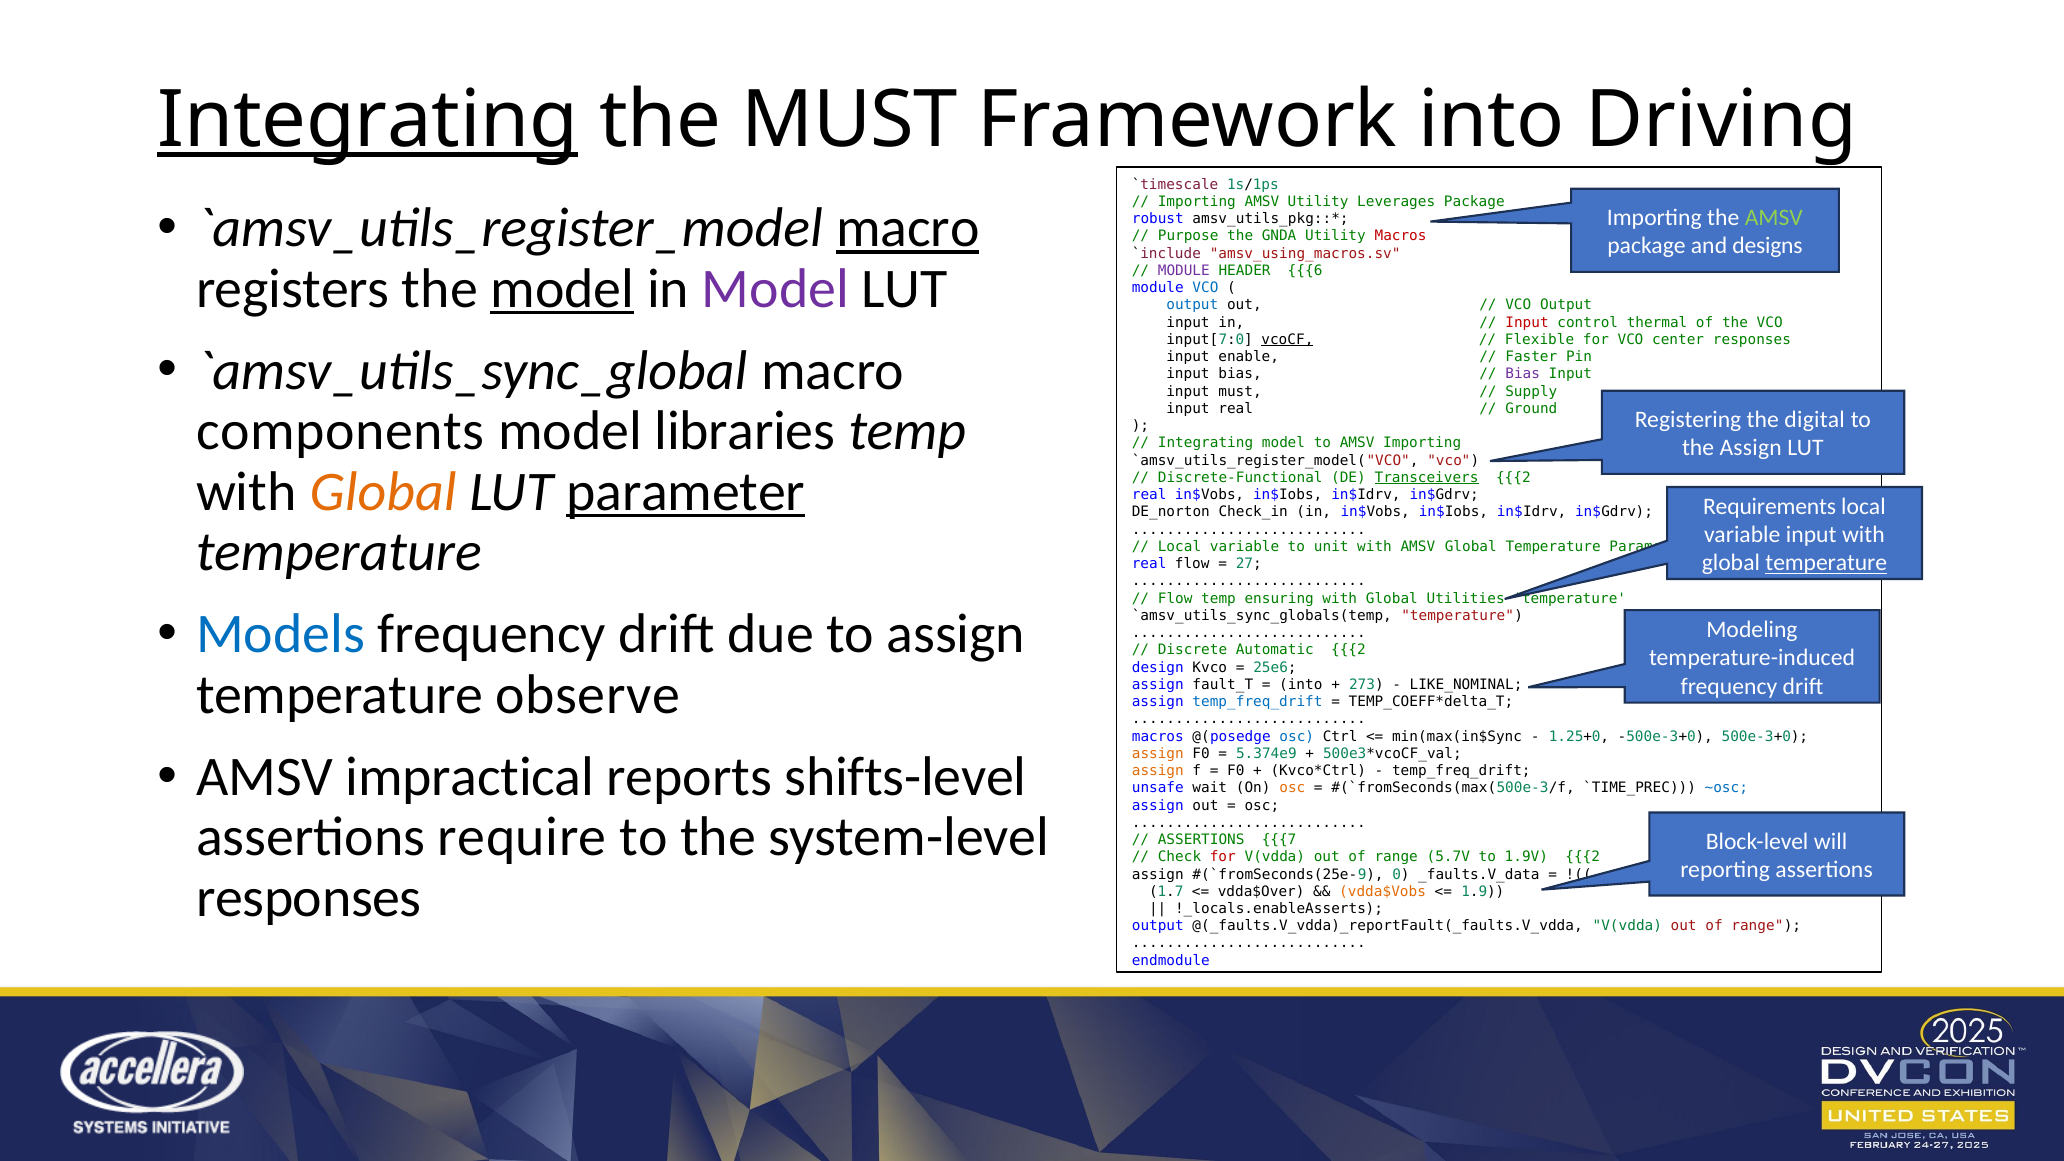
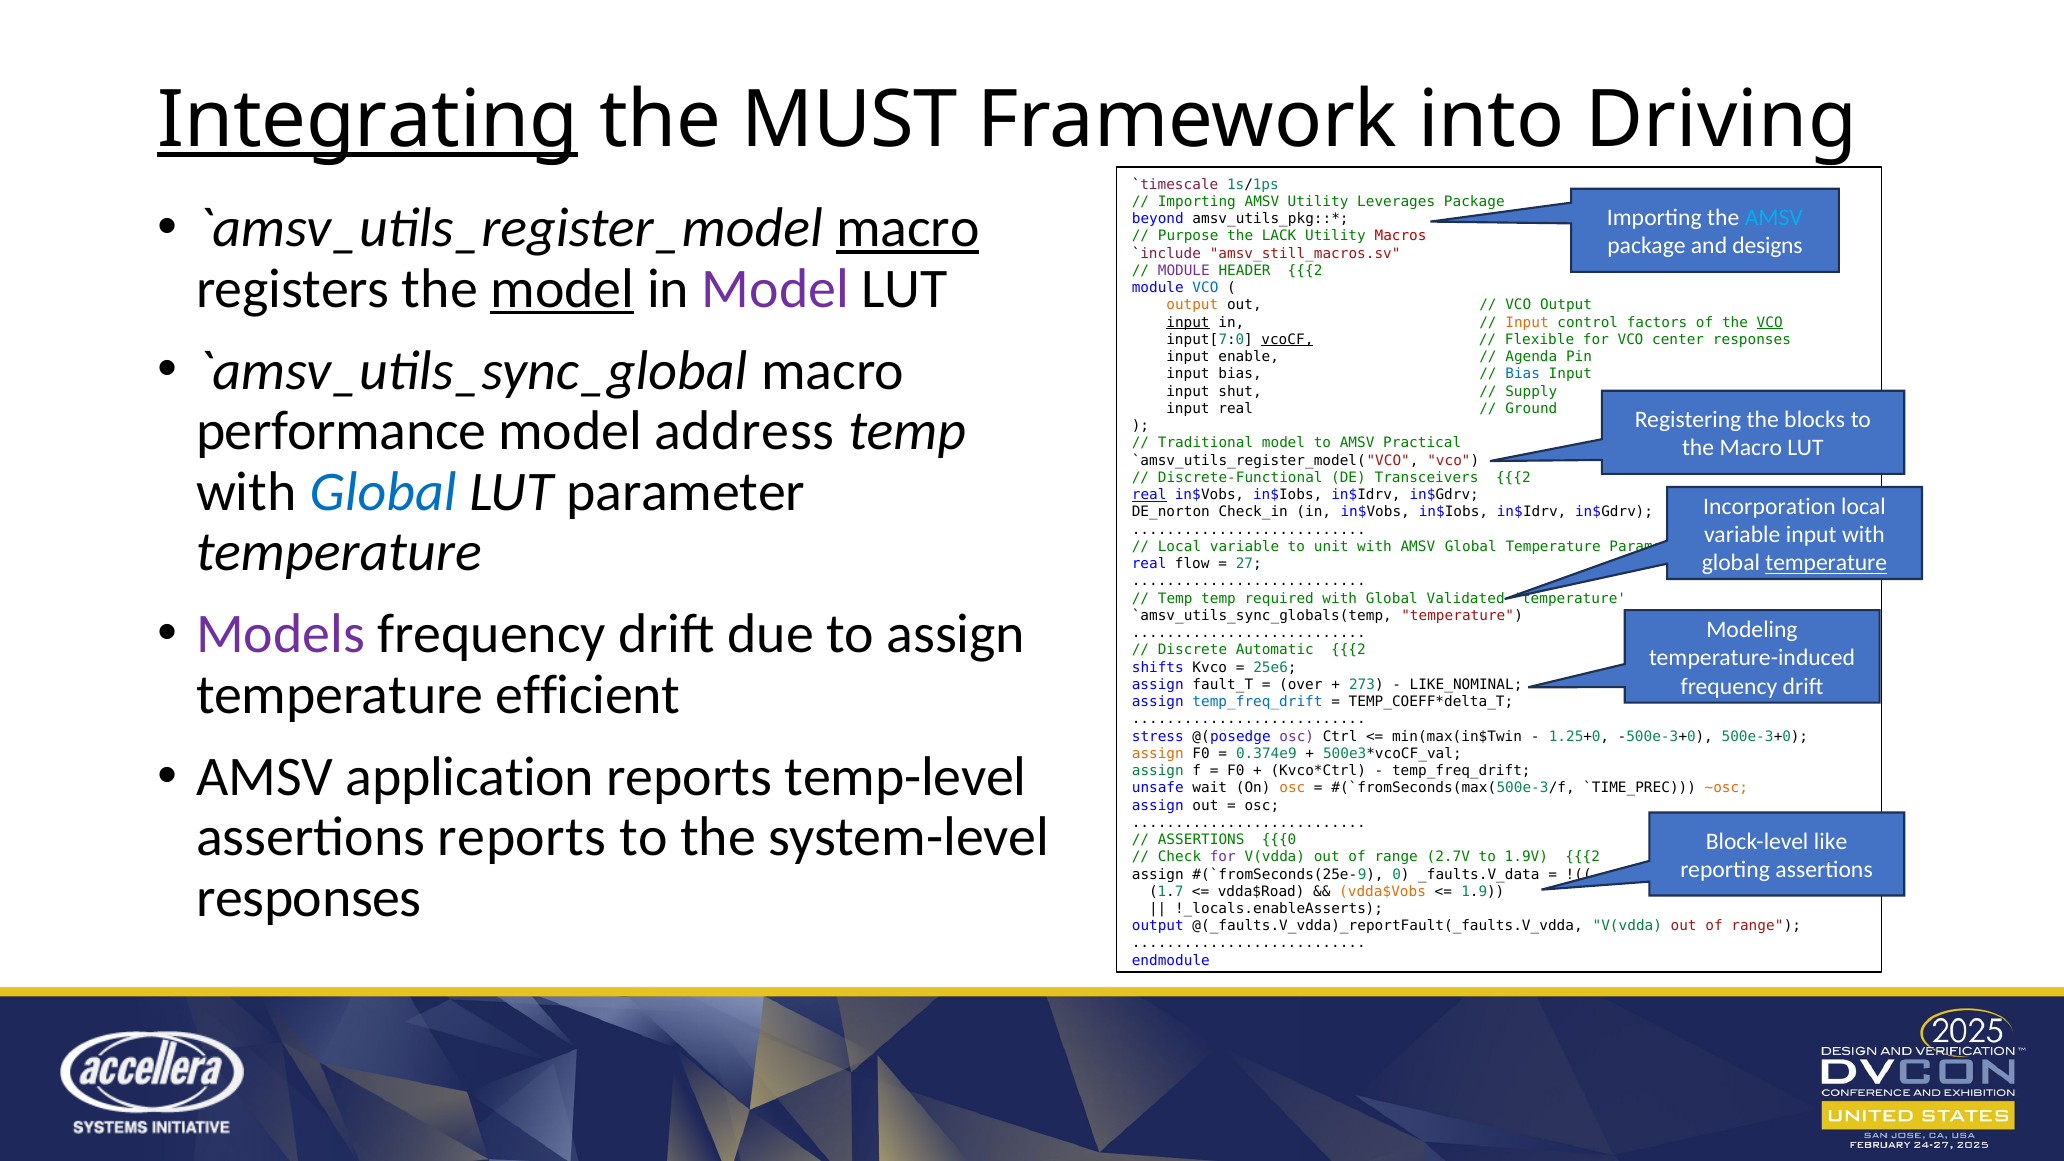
AMSV at (1774, 218) colour: light green -> light blue
robust: robust -> beyond
GNDA: GNDA -> LACK
amsv_using_macros.sv: amsv_using_macros.sv -> amsv_still_macros.sv
HEADER 6: 6 -> 2
output at (1192, 305) colour: blue -> orange
input at (1188, 322) underline: none -> present
Input at (1527, 322) colour: red -> orange
thermal: thermal -> factors
VCO at (1770, 322) underline: none -> present
Faster: Faster -> Agenda
Bias at (1523, 374) colour: purple -> blue
input must: must -> shut
components: components -> performance
libraries: libraries -> address
digital: digital -> blocks
Integrating at (1206, 443): Integrating -> Traditional
AMSV Importing: Importing -> Practical
the Assign: Assign -> Macro
Global at (383, 492) colour: orange -> blue
parameter at (686, 492) underline: present -> none
Transceivers underline: present -> none
real at (1149, 495) underline: none -> present
Requirements: Requirements -> Incorporation
Flow at (1175, 598): Flow -> Temp
ensuring: ensuring -> required
Utilities: Utilities -> Validated
Models colour: blue -> purple
design: design -> shifts
observe: observe -> efficient
into at (1301, 685): into -> over
macros at (1158, 736): macros -> stress
osc at (1297, 736) colour: blue -> purple
min(max(in$Sync: min(max(in$Sync -> min(max(in$Twin
5.374e9: 5.374e9 -> 0.374e9
impractical: impractical -> application
shifts-level: shifts-level -> temp-level
assign at (1158, 771) colour: orange -> green
~osc colour: blue -> orange
assertions require: require -> reports
will: will -> like
ASSERTIONS 7: 7 -> 0
for at (1223, 857) colour: red -> purple
5.7V: 5.7V -> 2.7V
vdda$Over: vdda$Over -> vdda$Road
